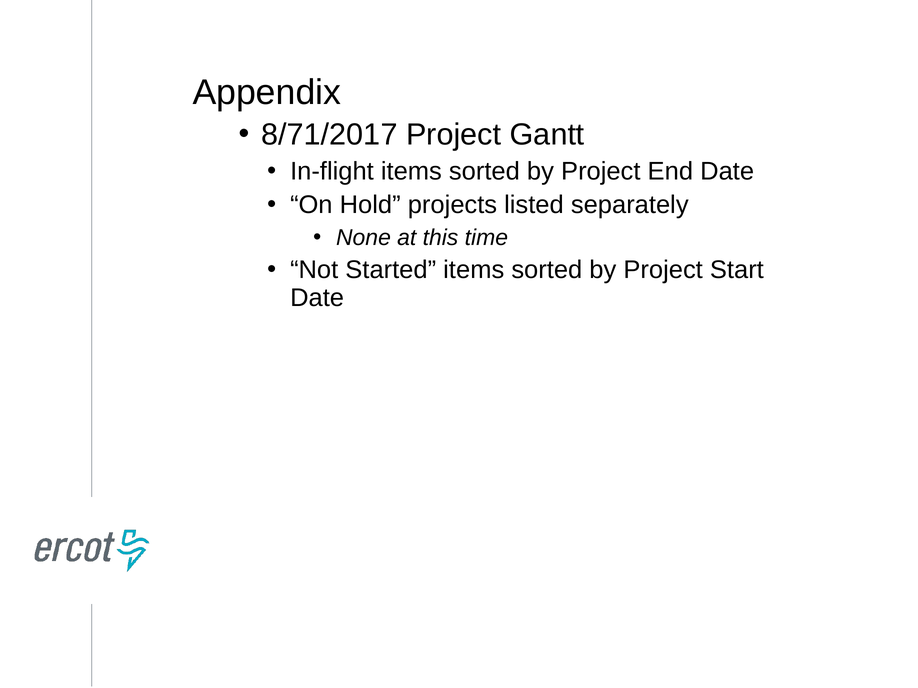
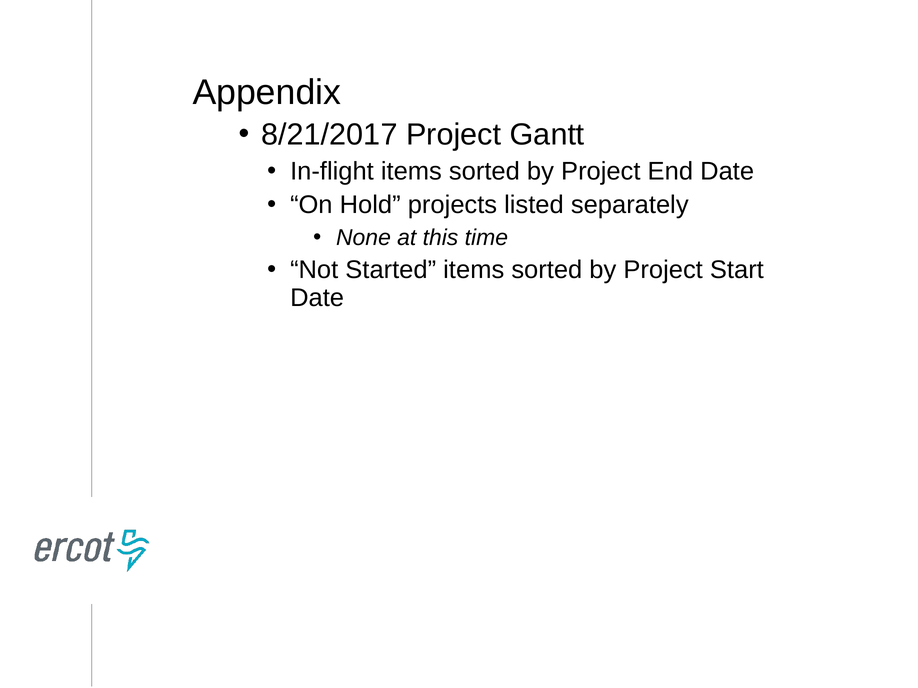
8/71/2017: 8/71/2017 -> 8/21/2017
